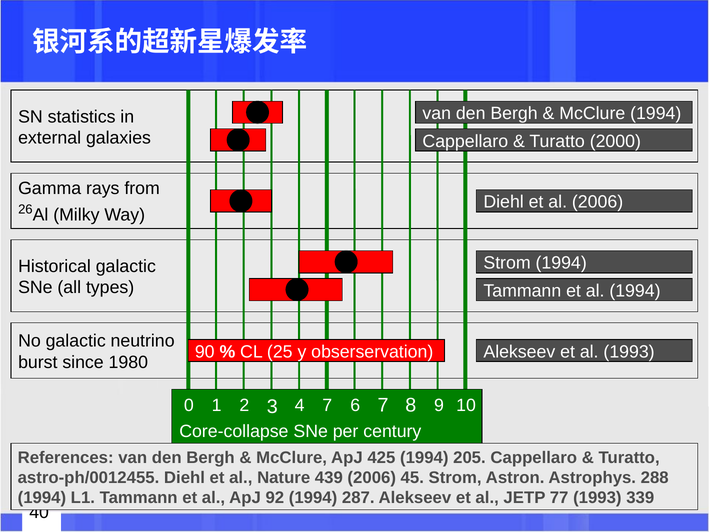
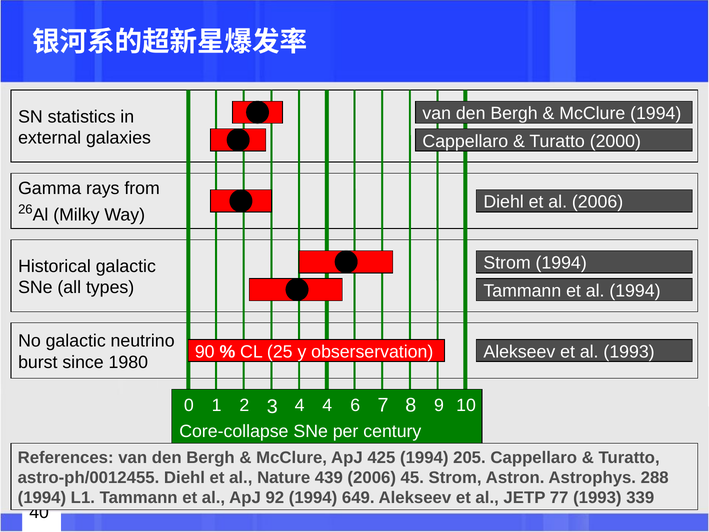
4 7: 7 -> 4
287: 287 -> 649
